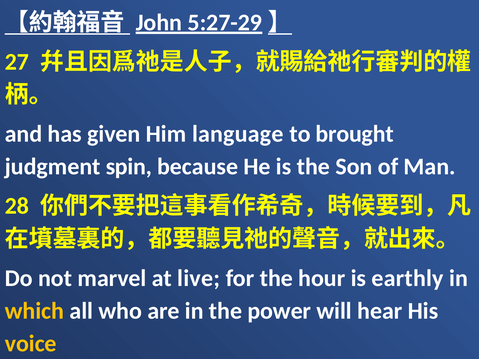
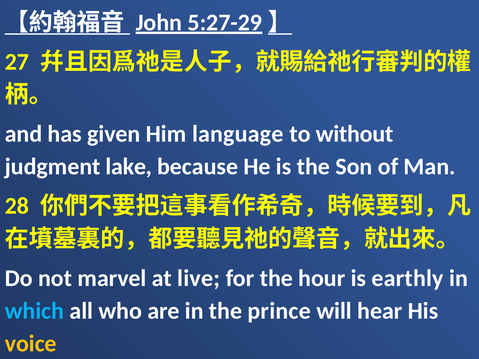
brought: brought -> without
spin: spin -> lake
which colour: yellow -> light blue
power: power -> prince
